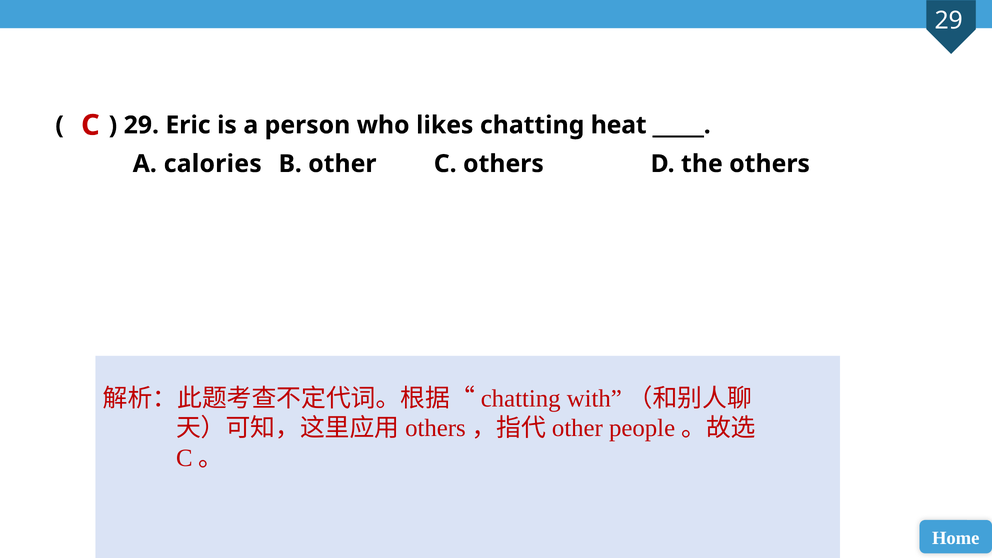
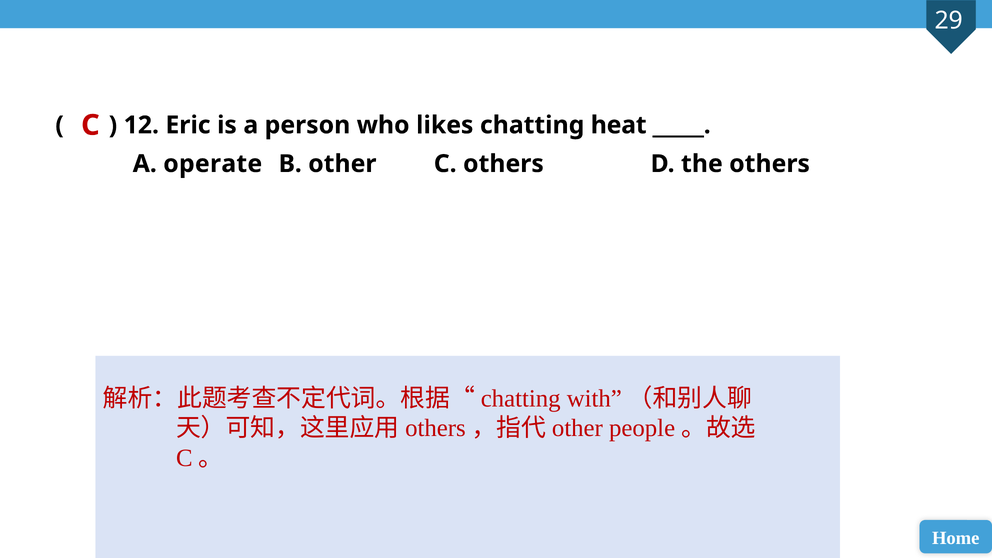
29 at (141, 125): 29 -> 12
calories: calories -> operate
